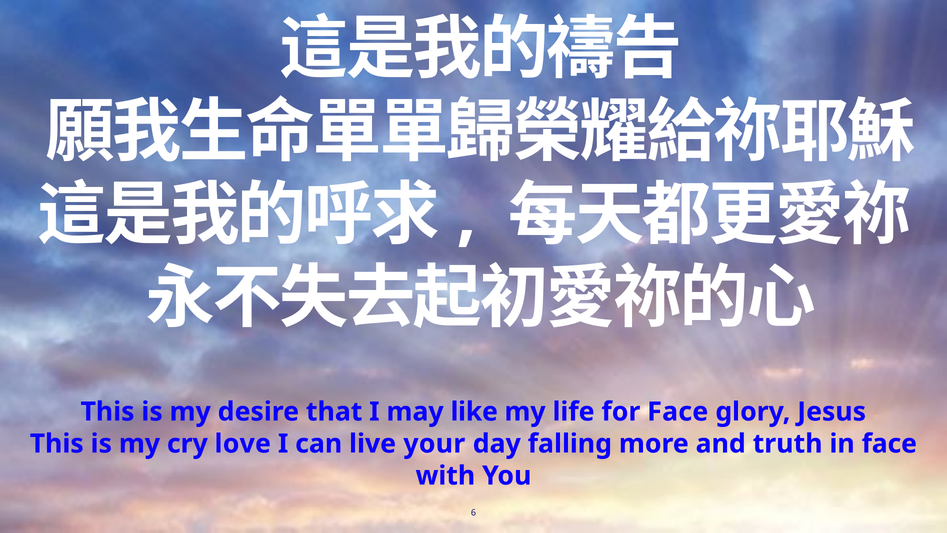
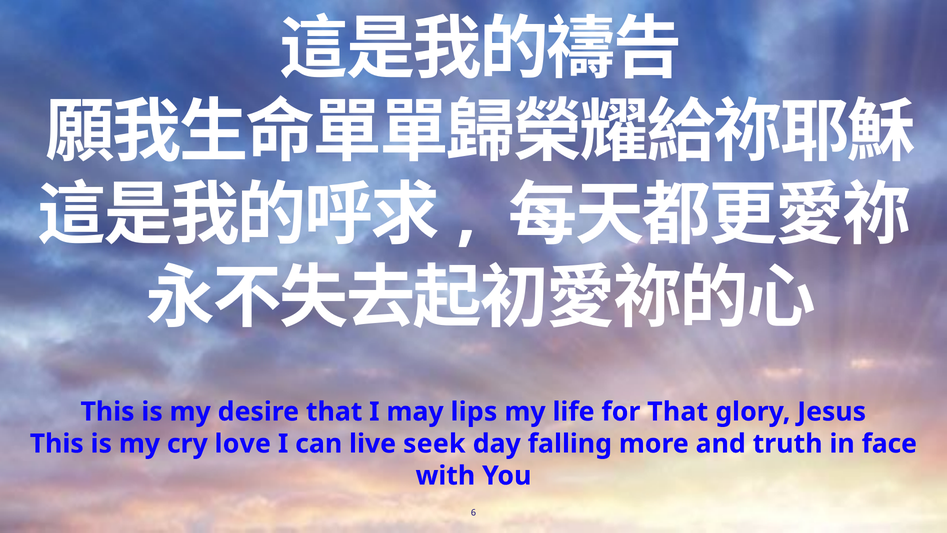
like: like -> lips
for Face: Face -> That
your: your -> seek
